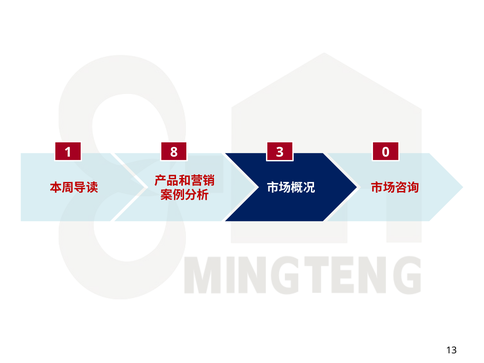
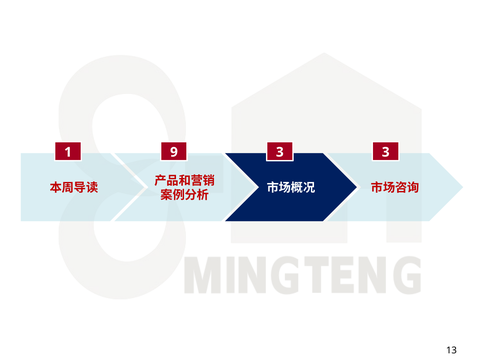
8: 8 -> 9
3 0: 0 -> 3
